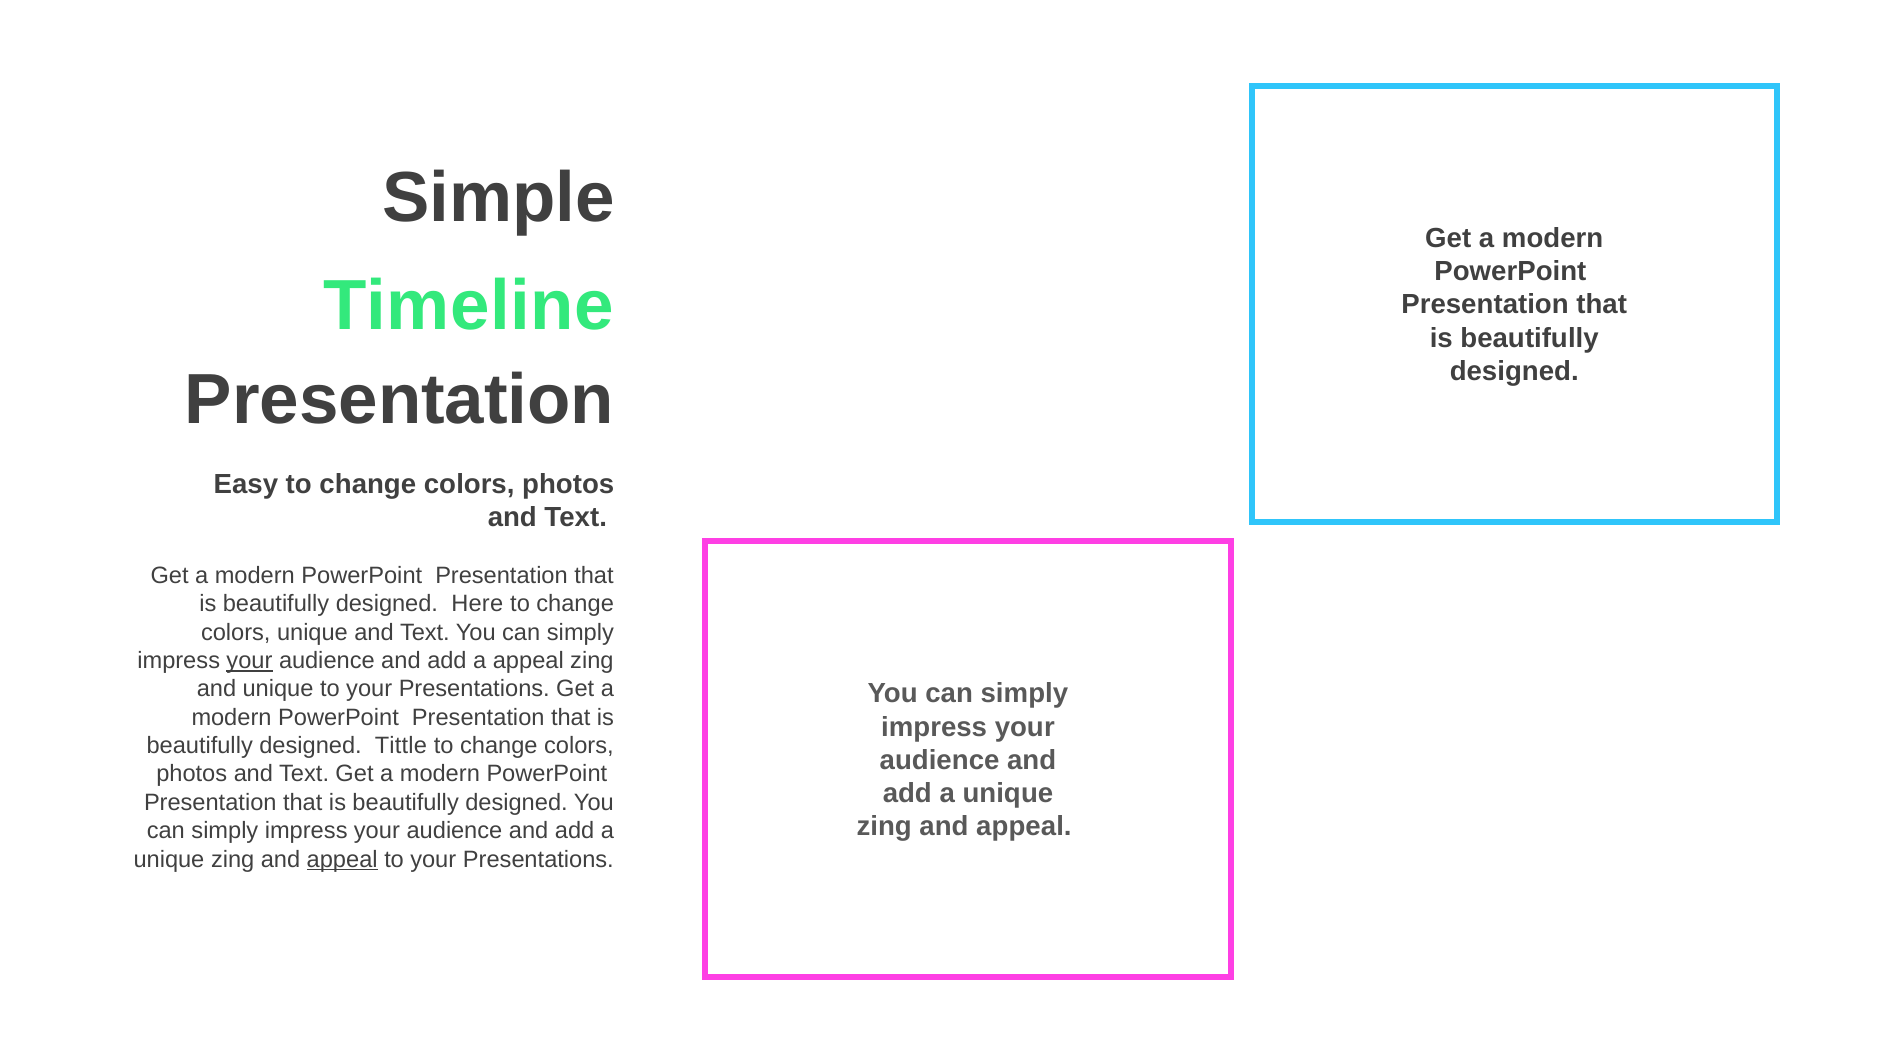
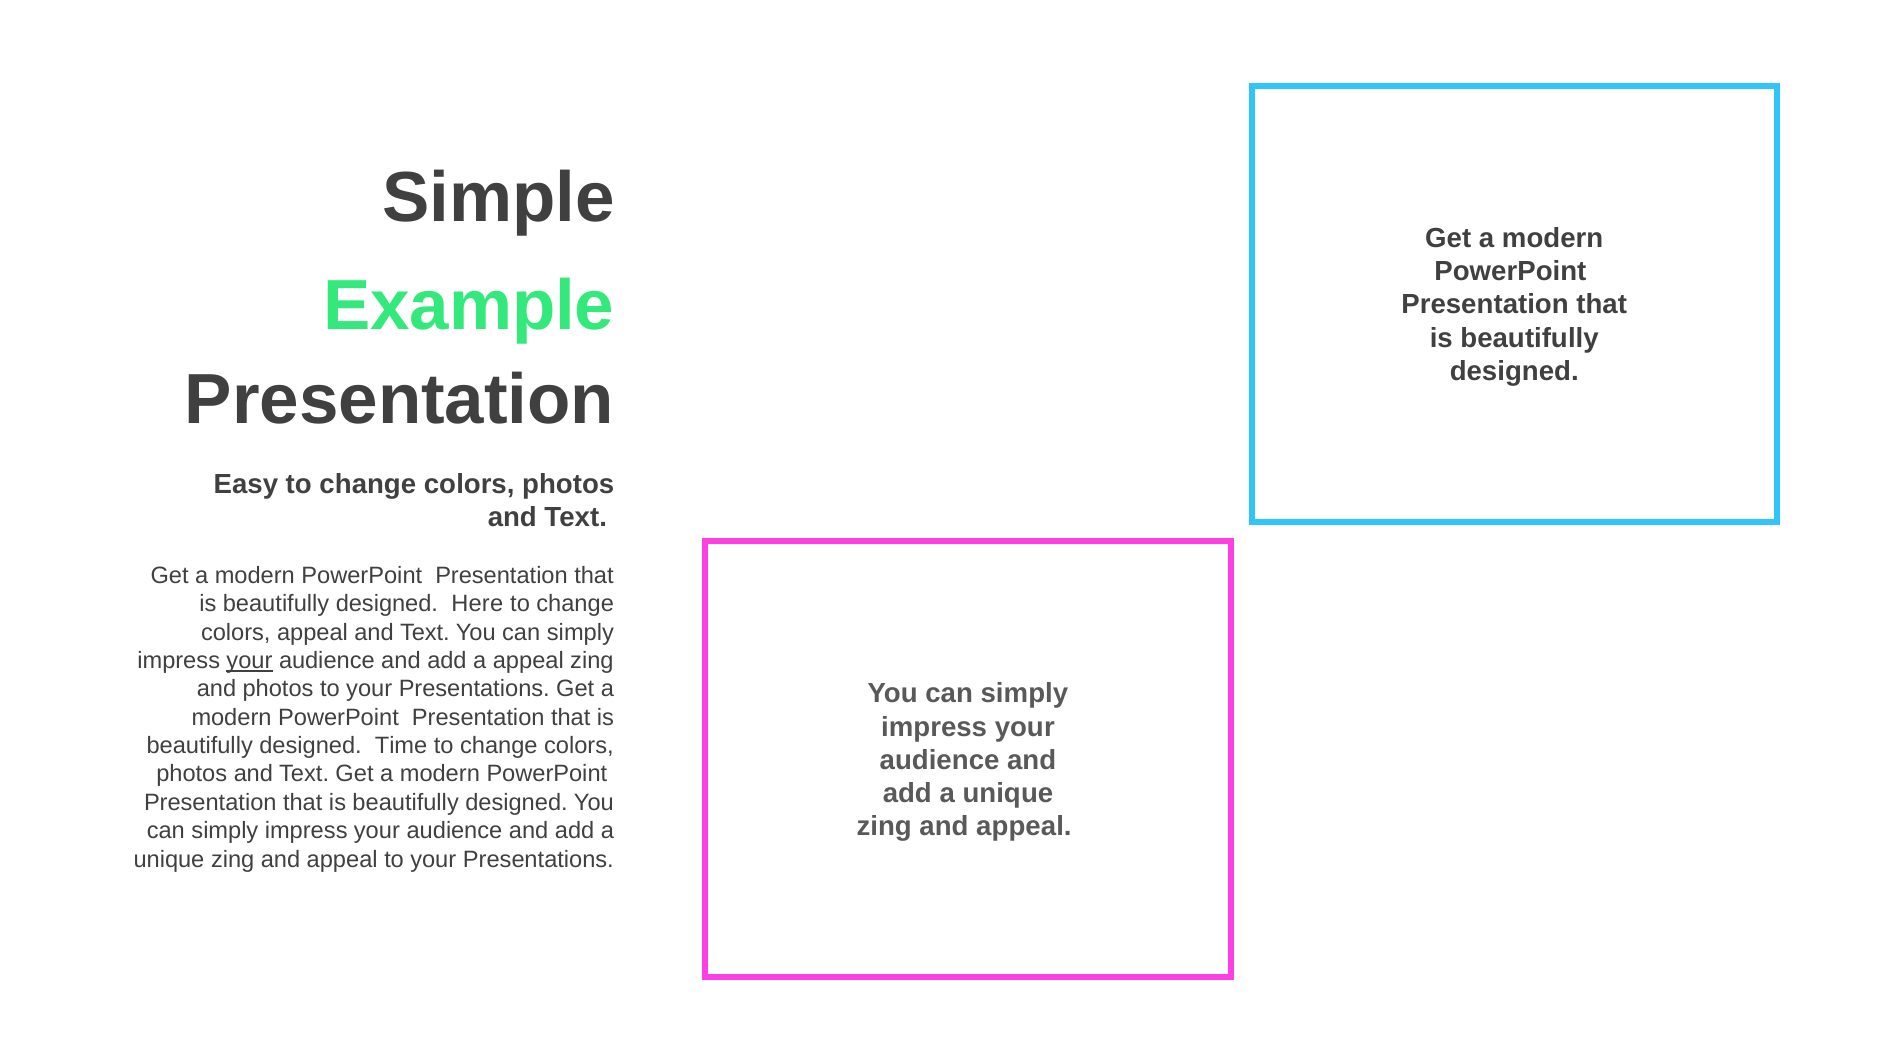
Timeline: Timeline -> Example
colors unique: unique -> appeal
and unique: unique -> photos
Tittle: Tittle -> Time
appeal at (342, 860) underline: present -> none
